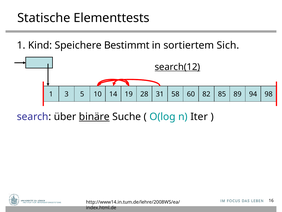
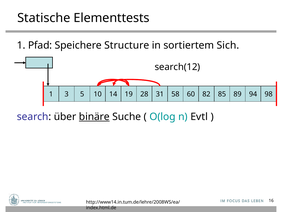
Kind: Kind -> Pfad
Bestimmt: Bestimmt -> Structure
search(12 underline: present -> none
Iter: Iter -> Evtl
